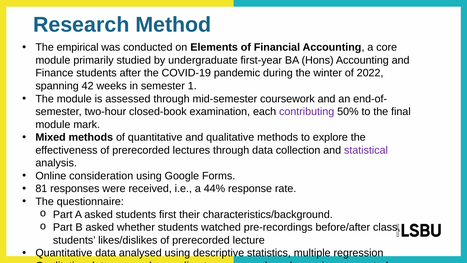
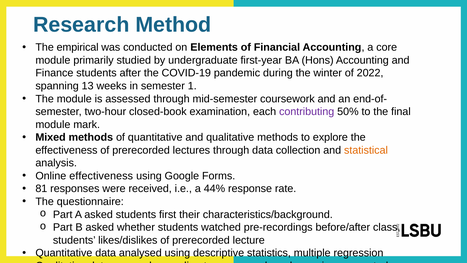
42: 42 -> 13
statistical colour: purple -> orange
Online consideration: consideration -> effectiveness
